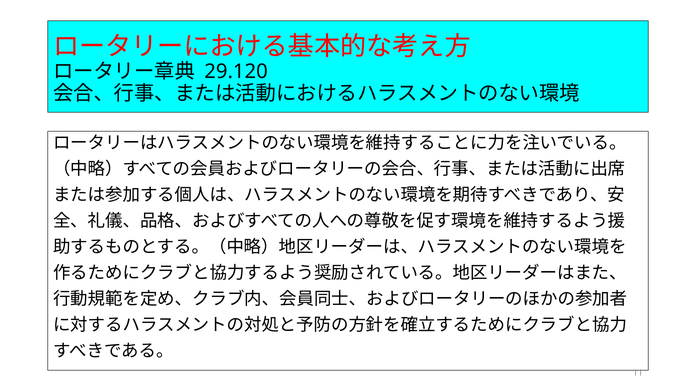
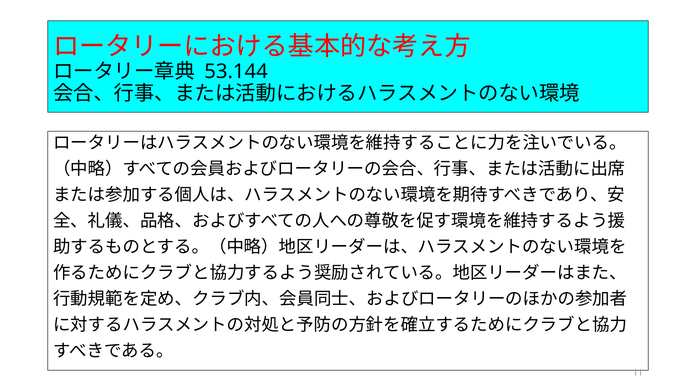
29.120: 29.120 -> 53.144
